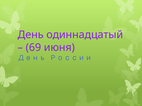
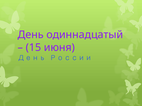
69: 69 -> 15
